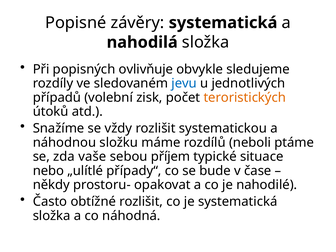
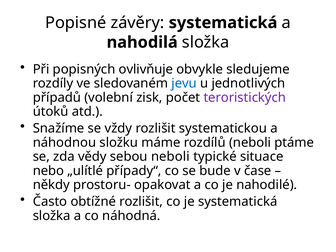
teroristických colour: orange -> purple
vaše: vaše -> vědy
sebou příjem: příjem -> neboli
